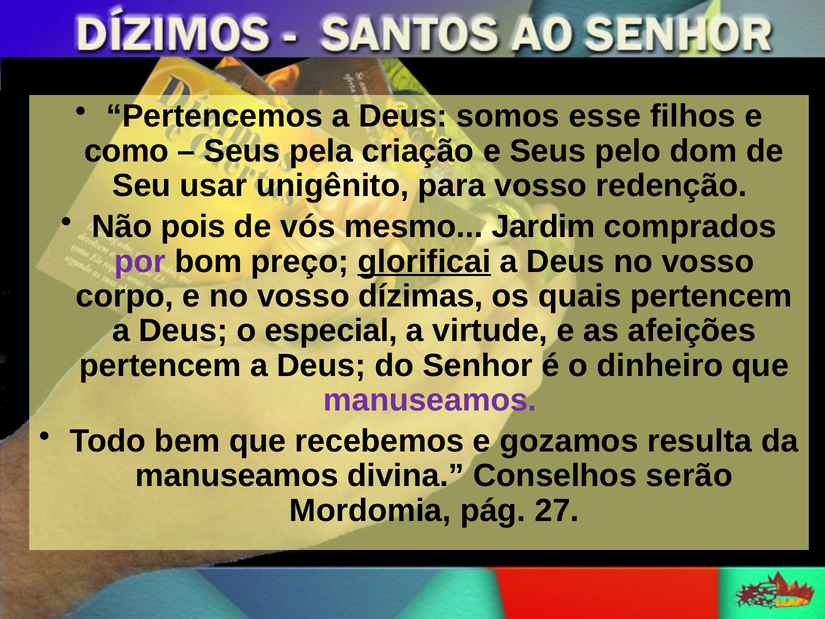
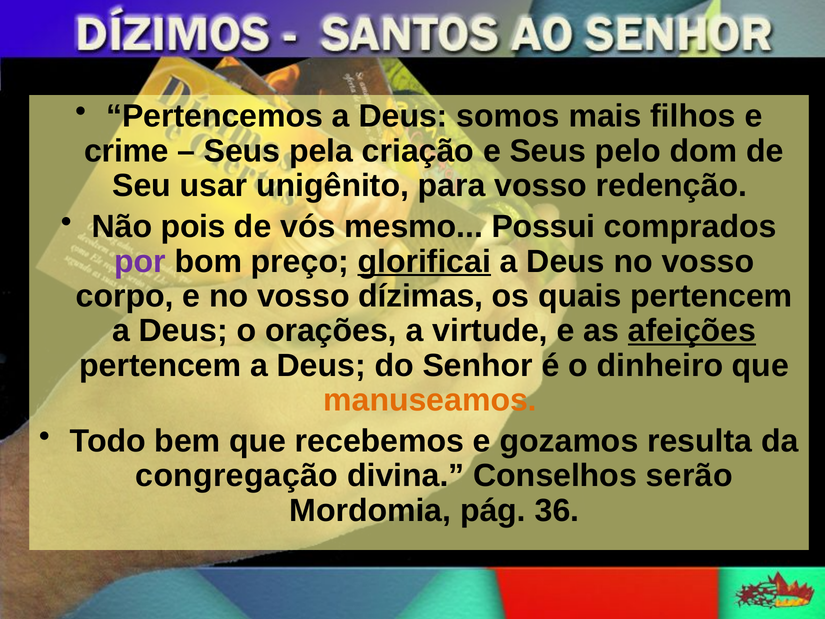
esse: esse -> mais
como: como -> crime
Jardim: Jardim -> Possui
especial: especial -> orações
afeições underline: none -> present
manuseamos at (430, 400) colour: purple -> orange
manuseamos at (237, 476): manuseamos -> congregação
27: 27 -> 36
